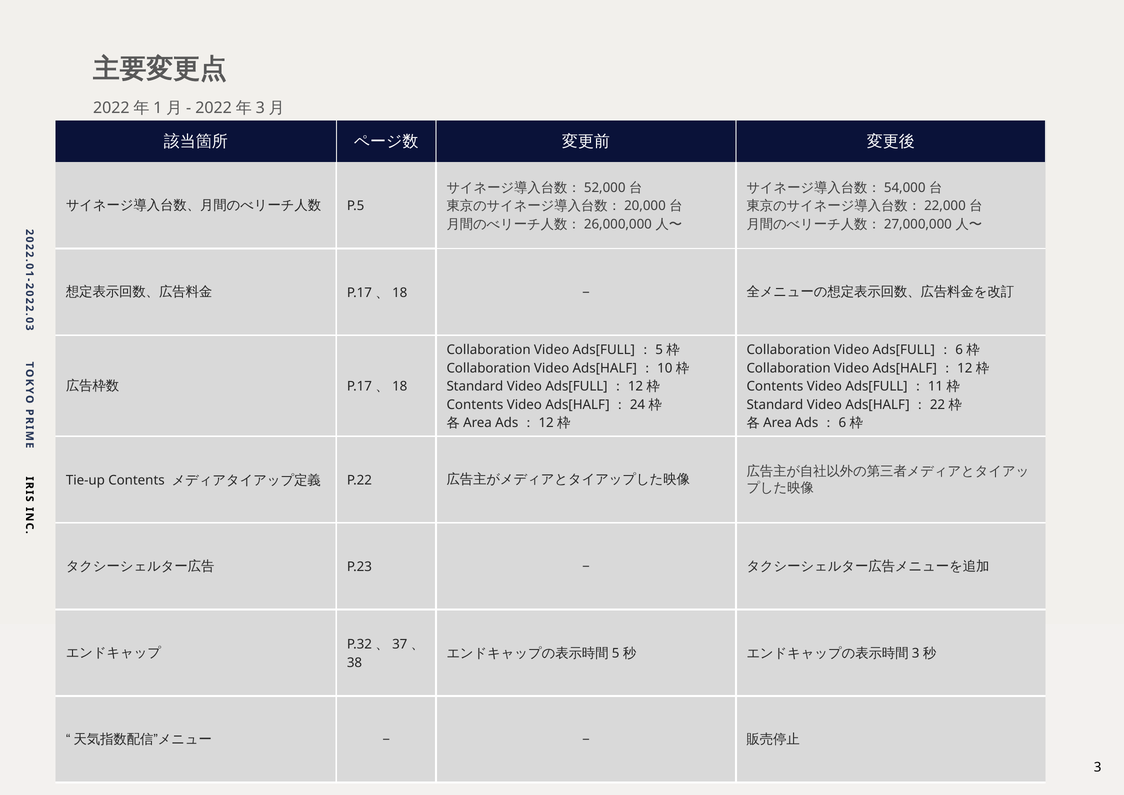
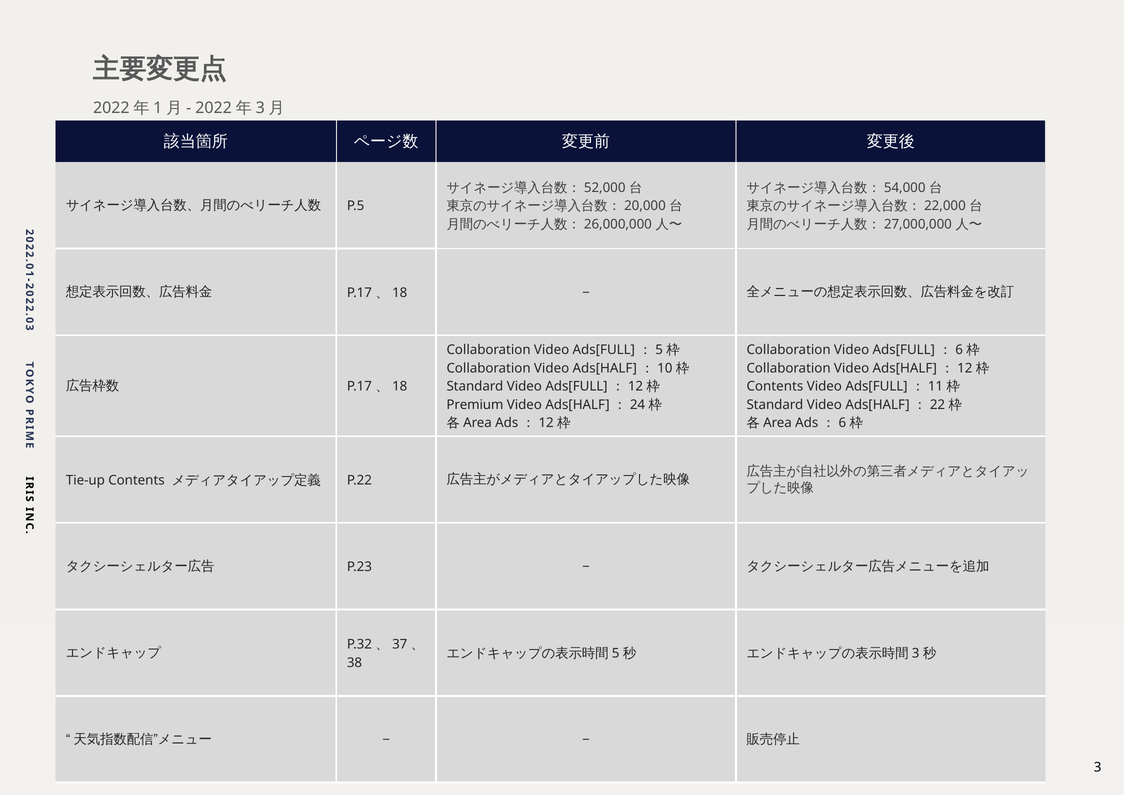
Contents at (475, 405): Contents -> Premium
